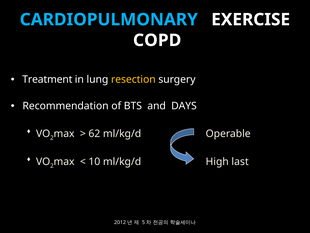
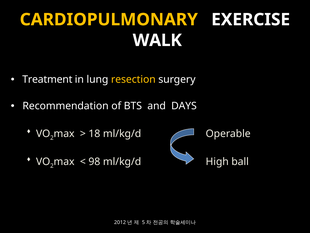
CARDIOPULMONARY colour: light blue -> yellow
COPD: COPD -> WALK
62: 62 -> 18
10: 10 -> 98
last: last -> ball
